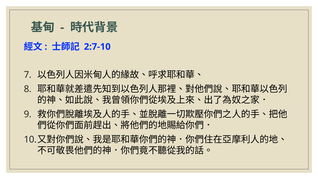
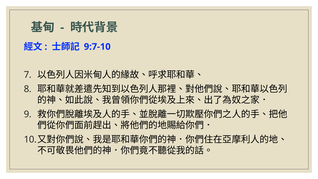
2:7-10: 2:7-10 -> 9:7-10
